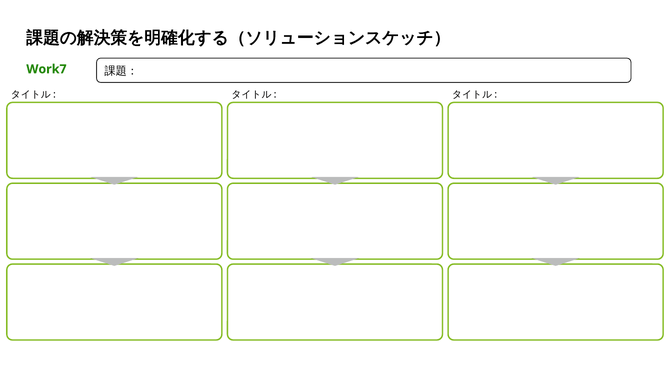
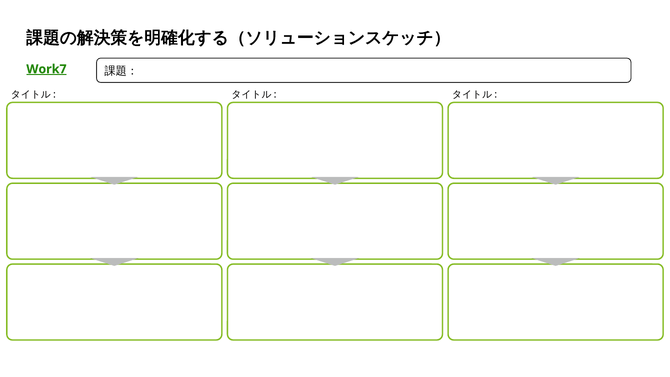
Work7 underline: none -> present
